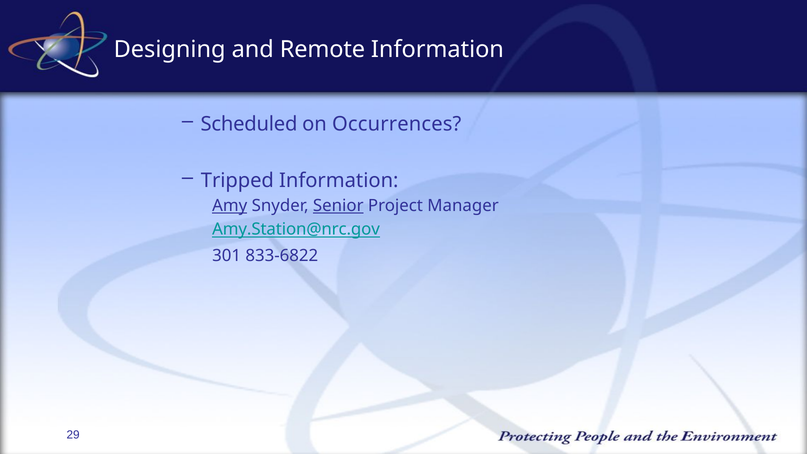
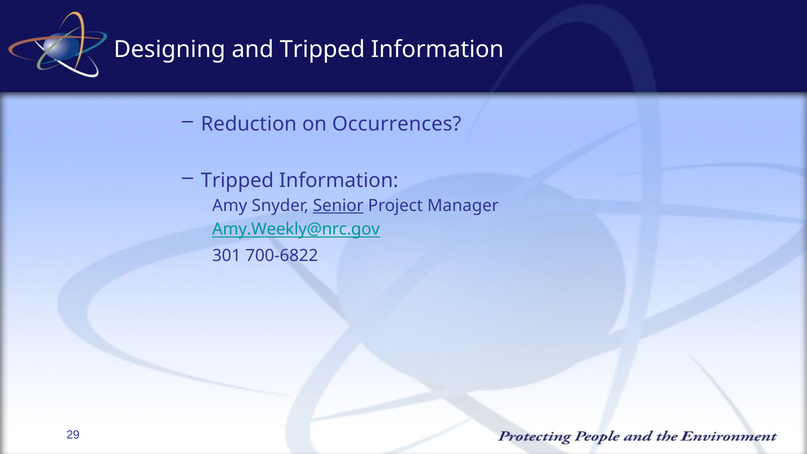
and Remote: Remote -> Tripped
Scheduled: Scheduled -> Reduction
Amy underline: present -> none
Amy.Station@nrc.gov: Amy.Station@nrc.gov -> Amy.Weekly@nrc.gov
833-6822: 833-6822 -> 700-6822
